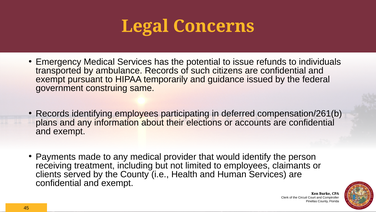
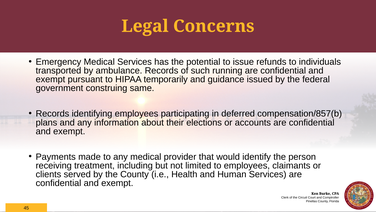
citizens: citizens -> running
compensation/261(b: compensation/261(b -> compensation/857(b
